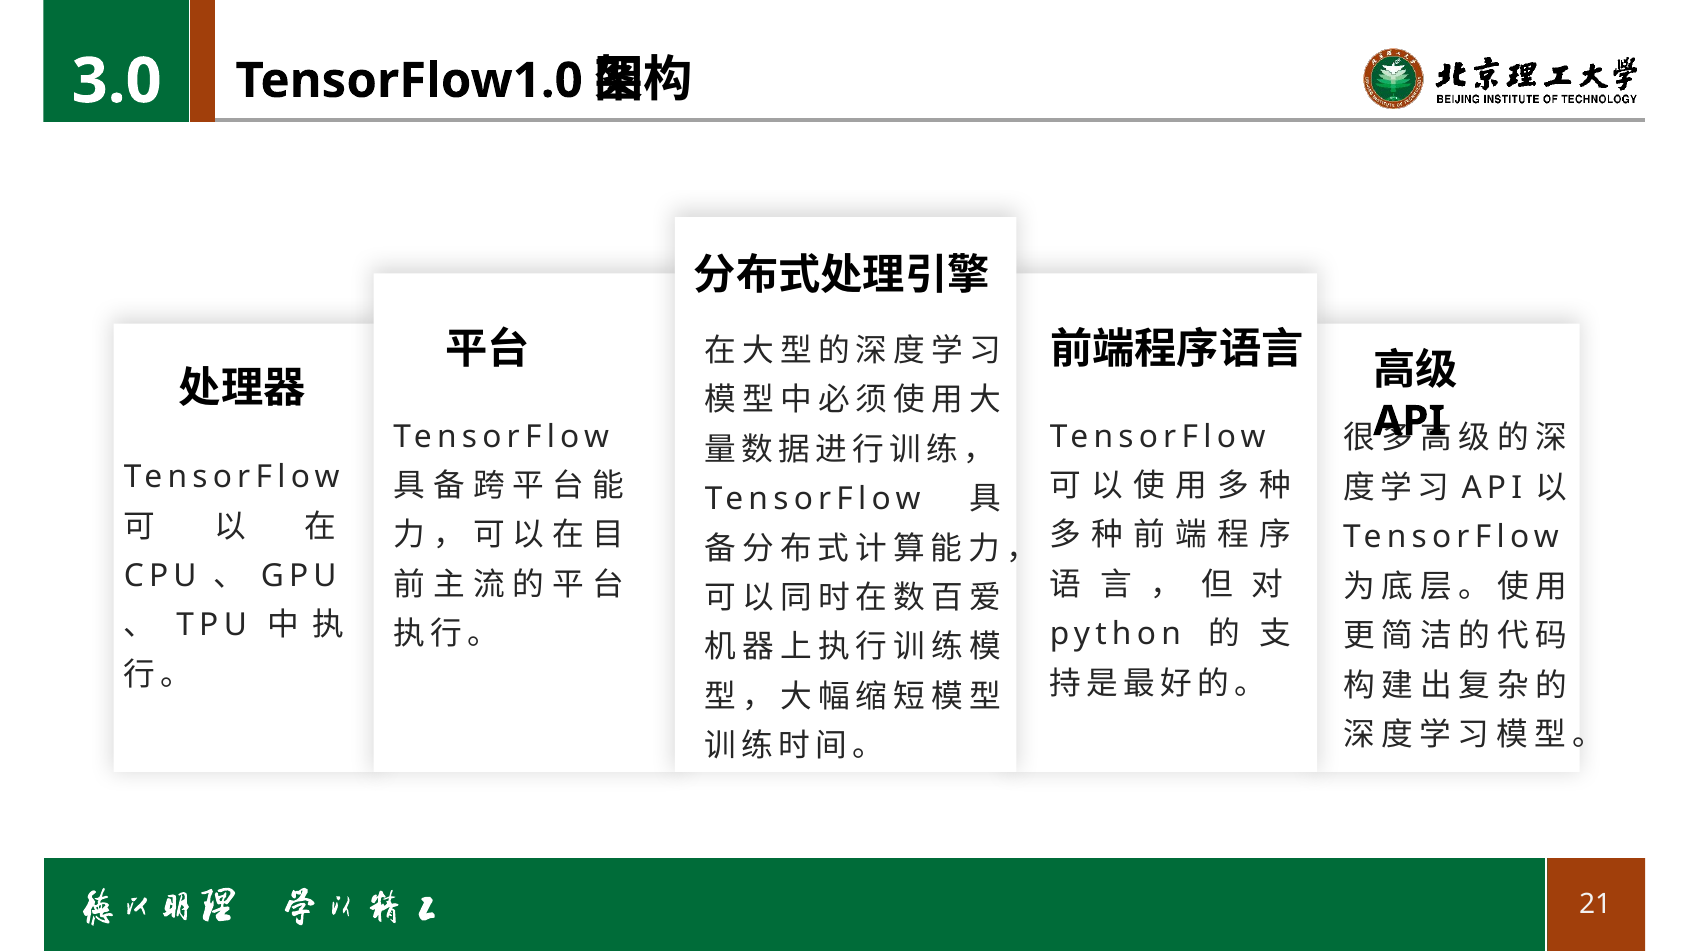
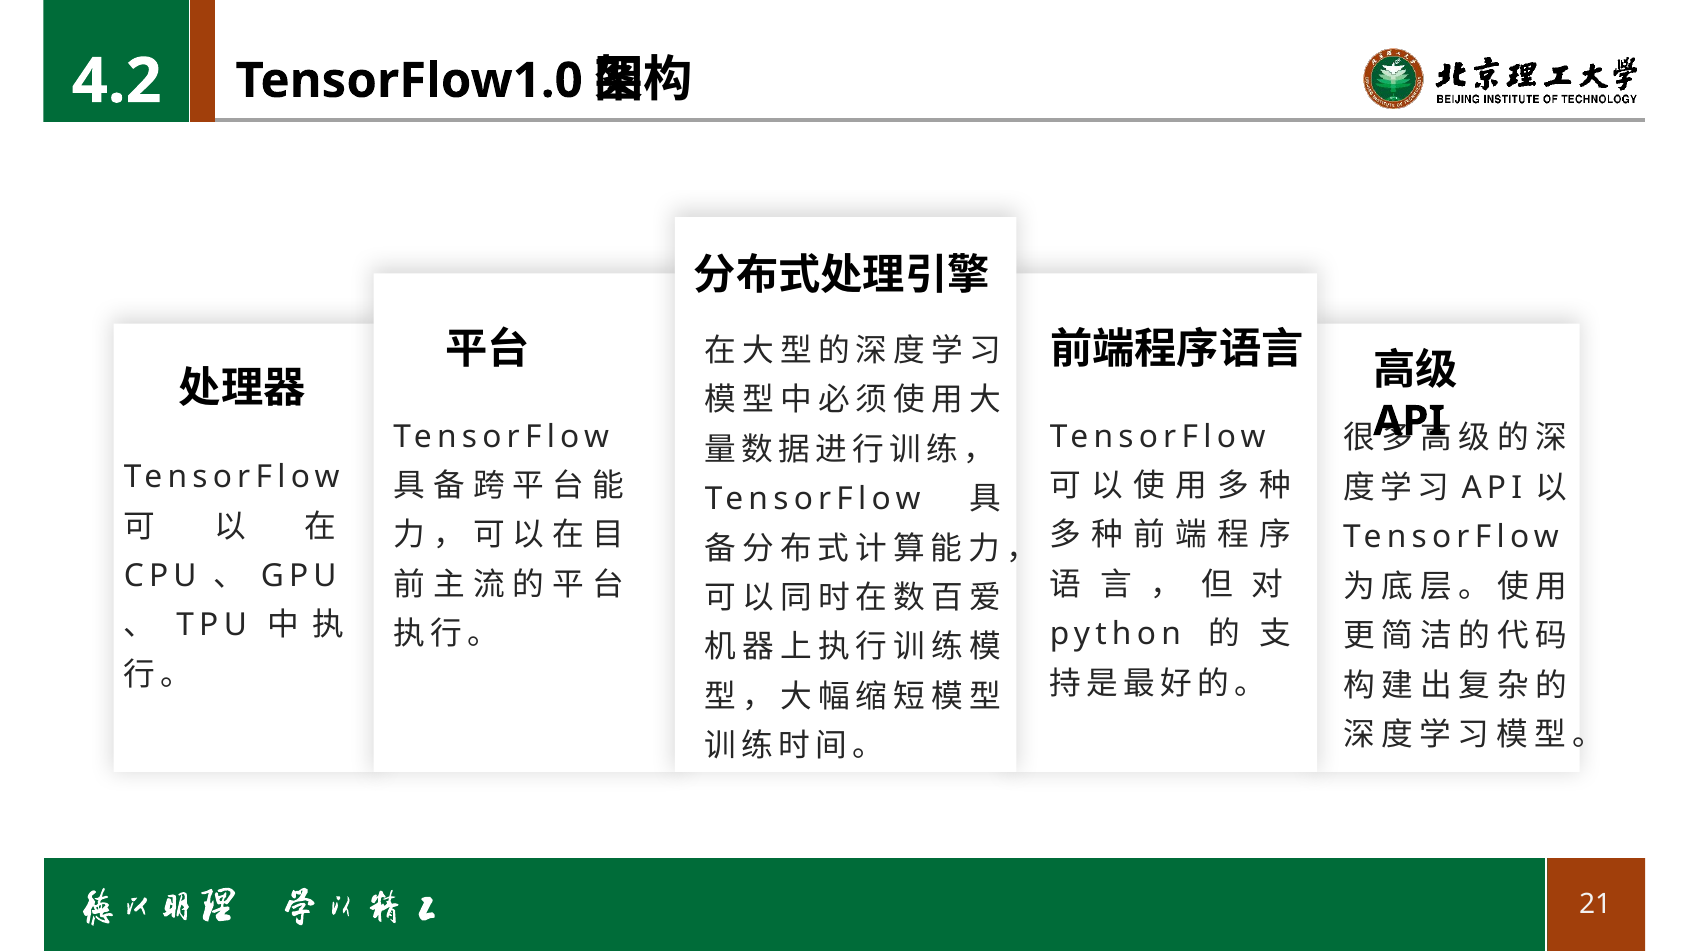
3.0: 3.0 -> 4.2
